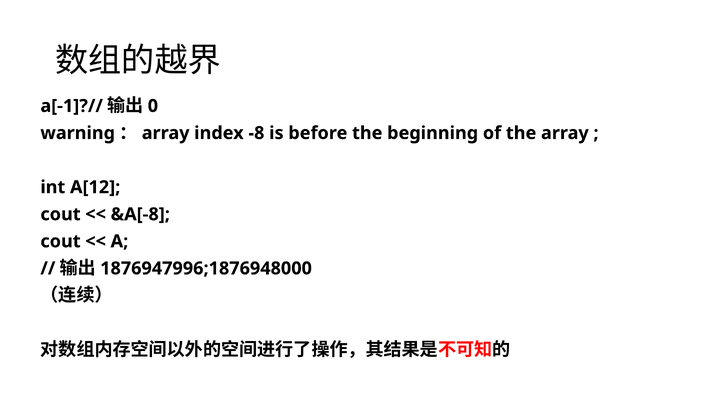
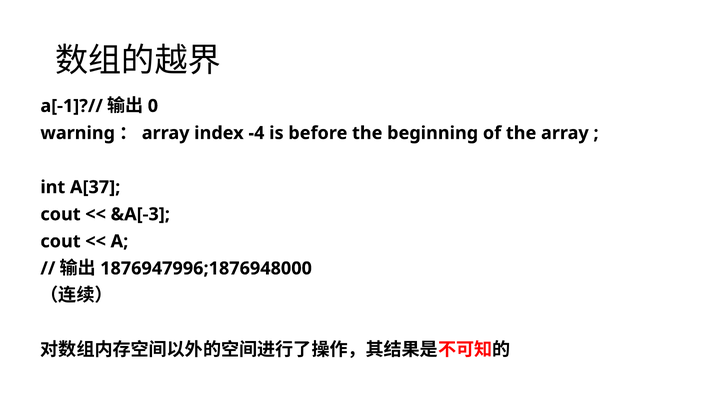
-8: -8 -> -4
A[12: A[12 -> A[37
&A[-8: &A[-8 -> &A[-3
